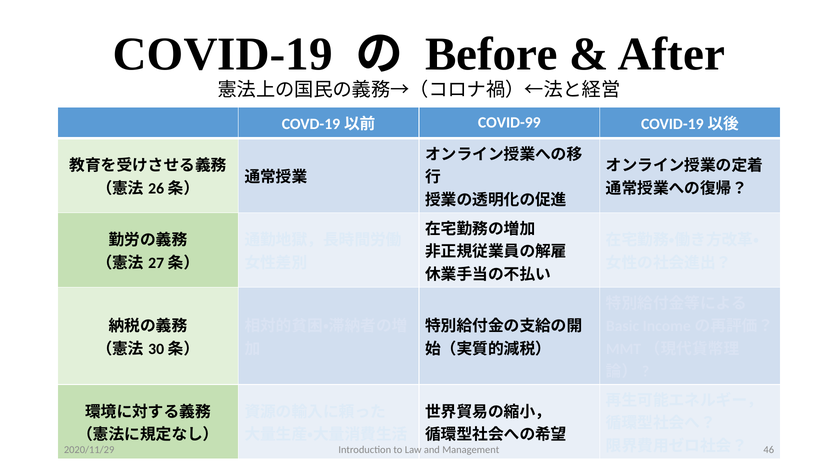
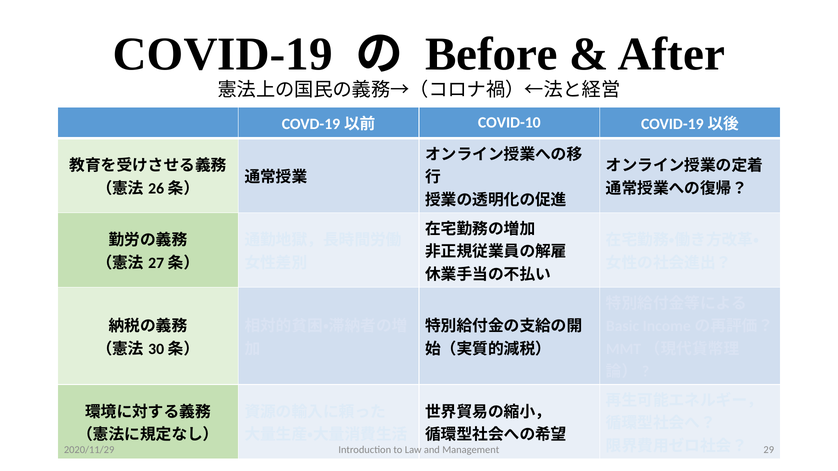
COVID-99: COVID-99 -> COVID-10
46: 46 -> 29
